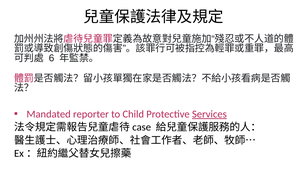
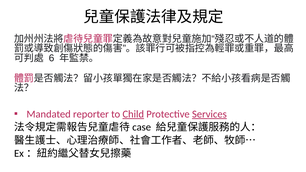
Child underline: none -> present
